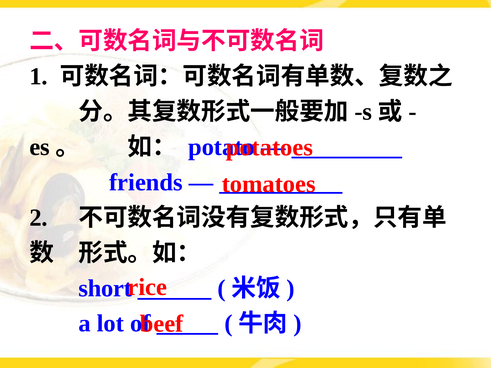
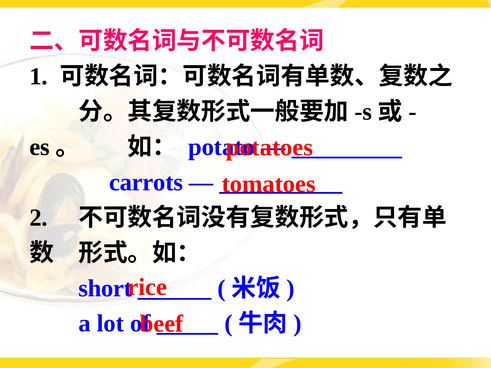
friends: friends -> carrots
